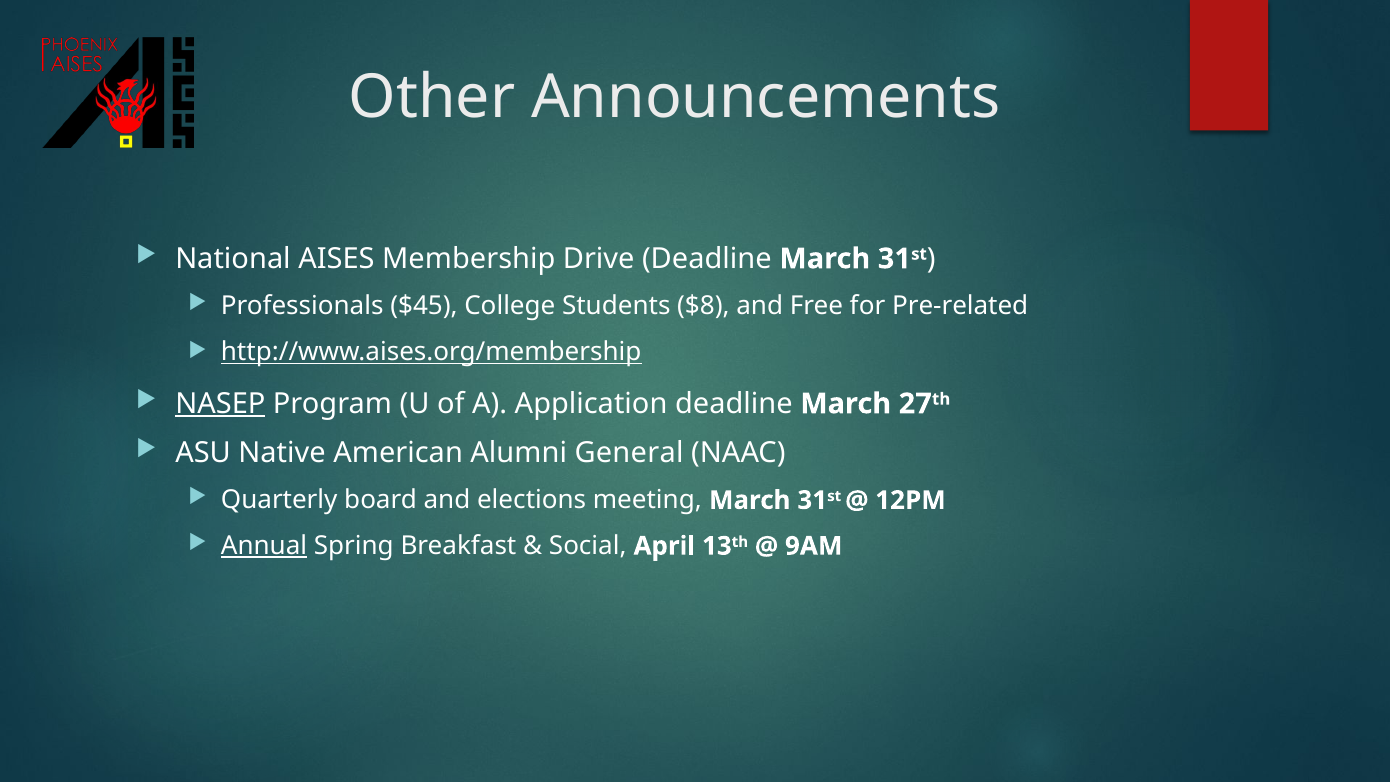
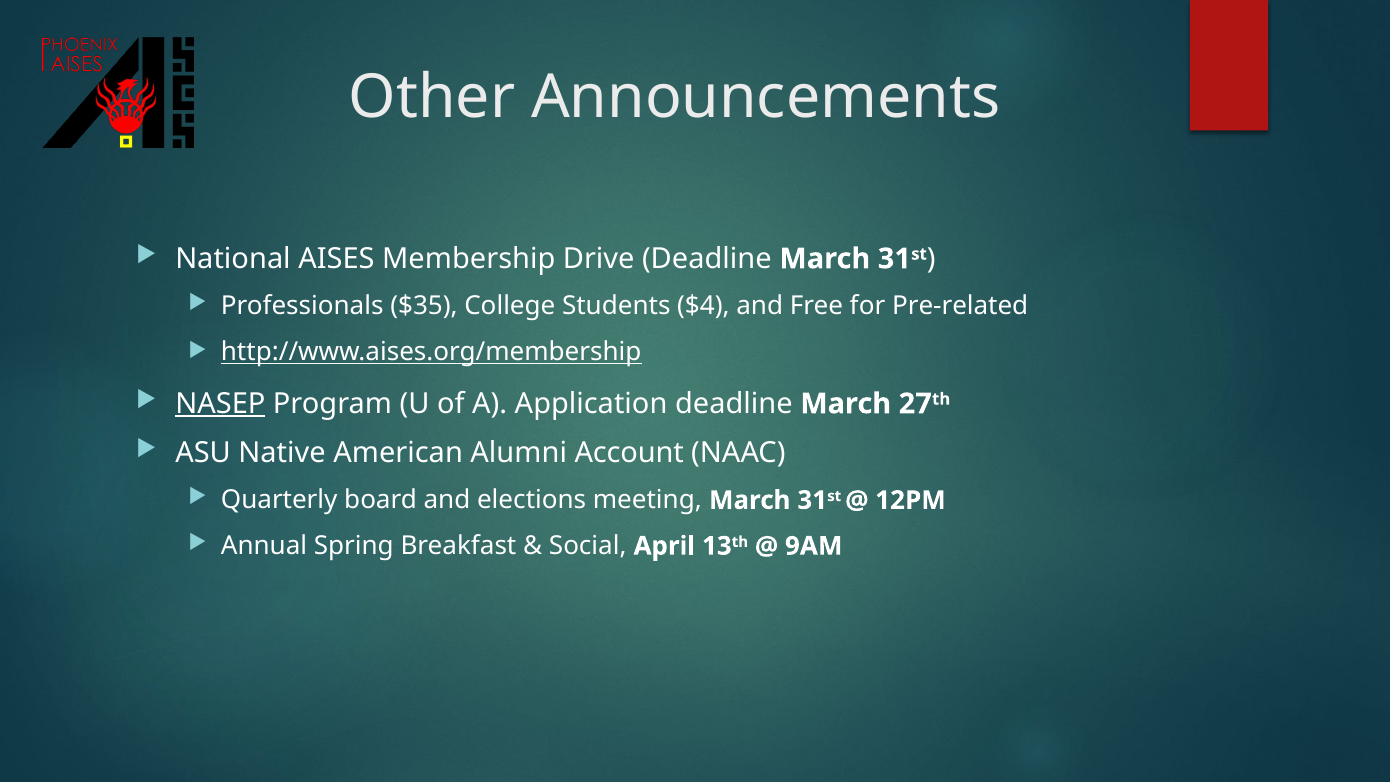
$45: $45 -> $35
$8: $8 -> $4
General: General -> Account
Annual underline: present -> none
